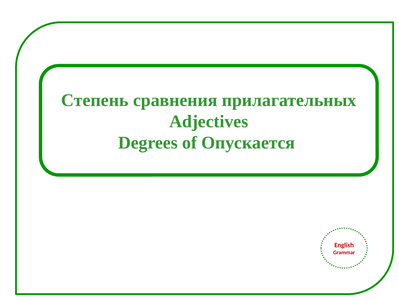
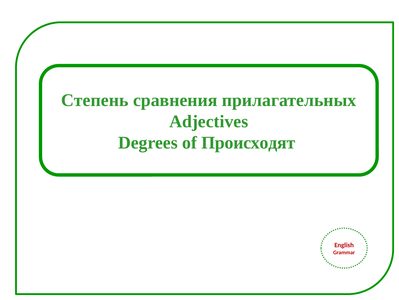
Опускается: Опускается -> Происходят
